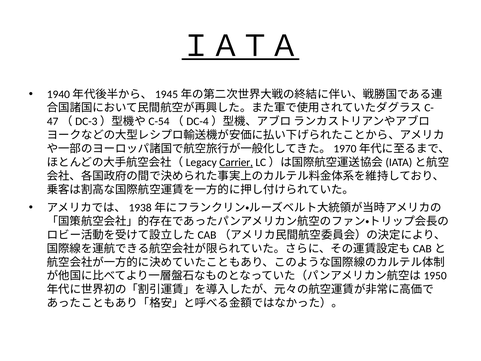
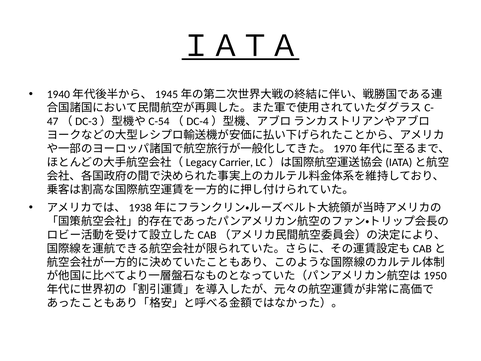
Carrier underline: present -> none
